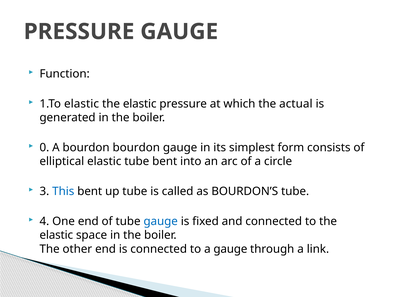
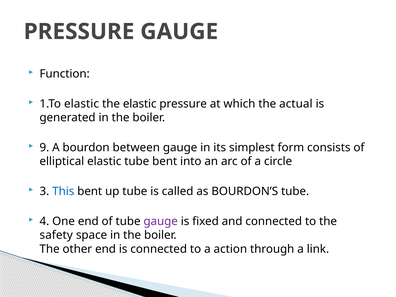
0: 0 -> 9
bourdon bourdon: bourdon -> between
gauge at (161, 221) colour: blue -> purple
elastic at (56, 235): elastic -> safety
a gauge: gauge -> action
